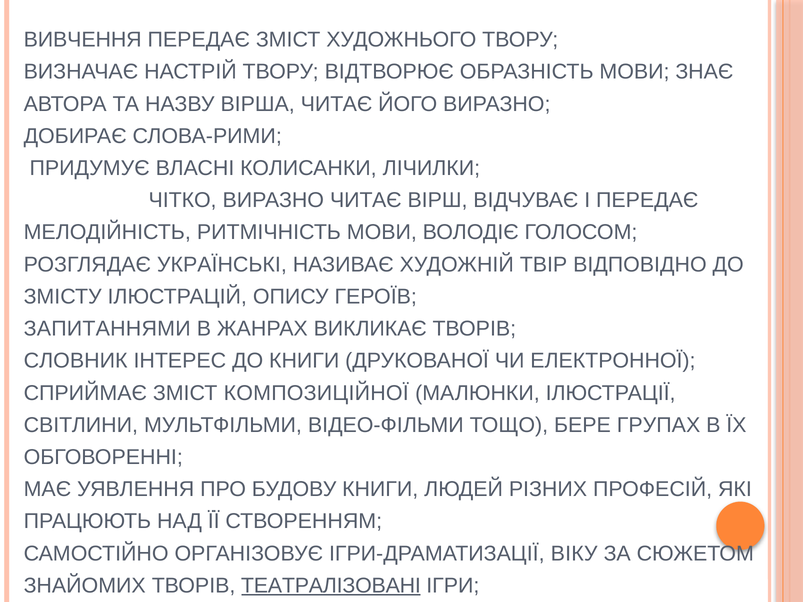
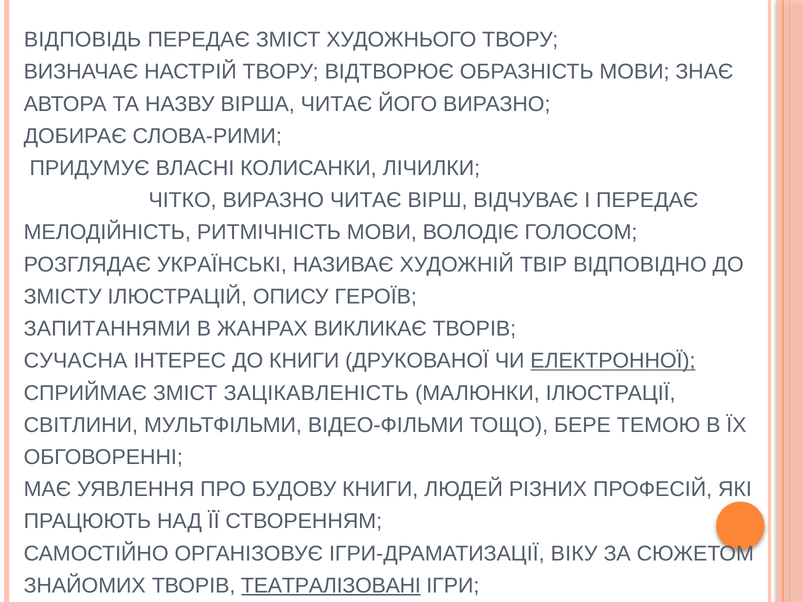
ВИВЧЕННЯ: ВИВЧЕННЯ -> ВІДПОВІДЬ
СЛОВНИК: СЛОВНИК -> СУЧАСНА
ЕЛЕКТРОННОЇ underline: none -> present
КОМПОЗИЦІЙНОЇ: КОМПОЗИЦІЙНОЇ -> ЗАЦІКАВЛЕНІСТЬ
ГРУПАХ: ГРУПАХ -> ТЕМОЮ
